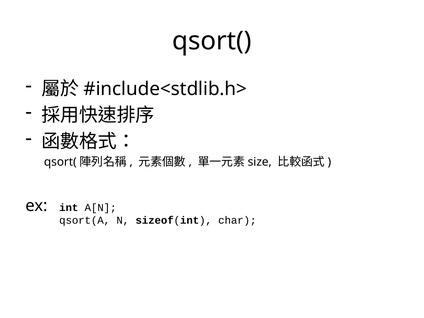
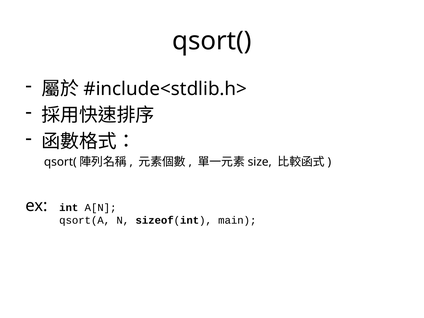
char: char -> main
